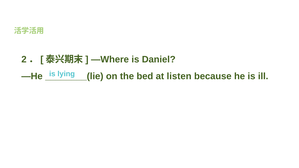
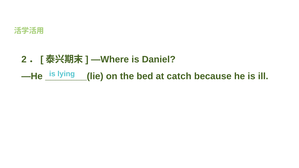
listen: listen -> catch
